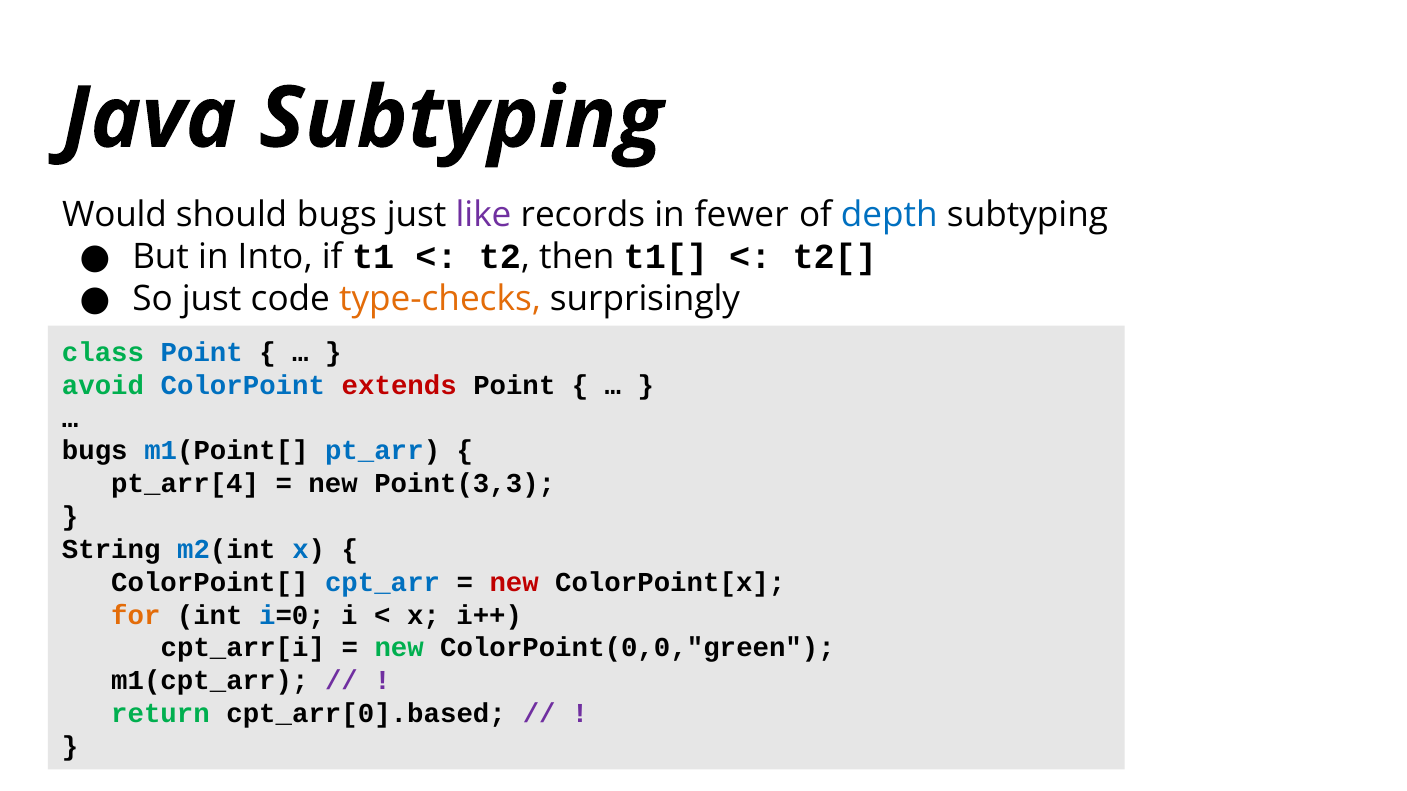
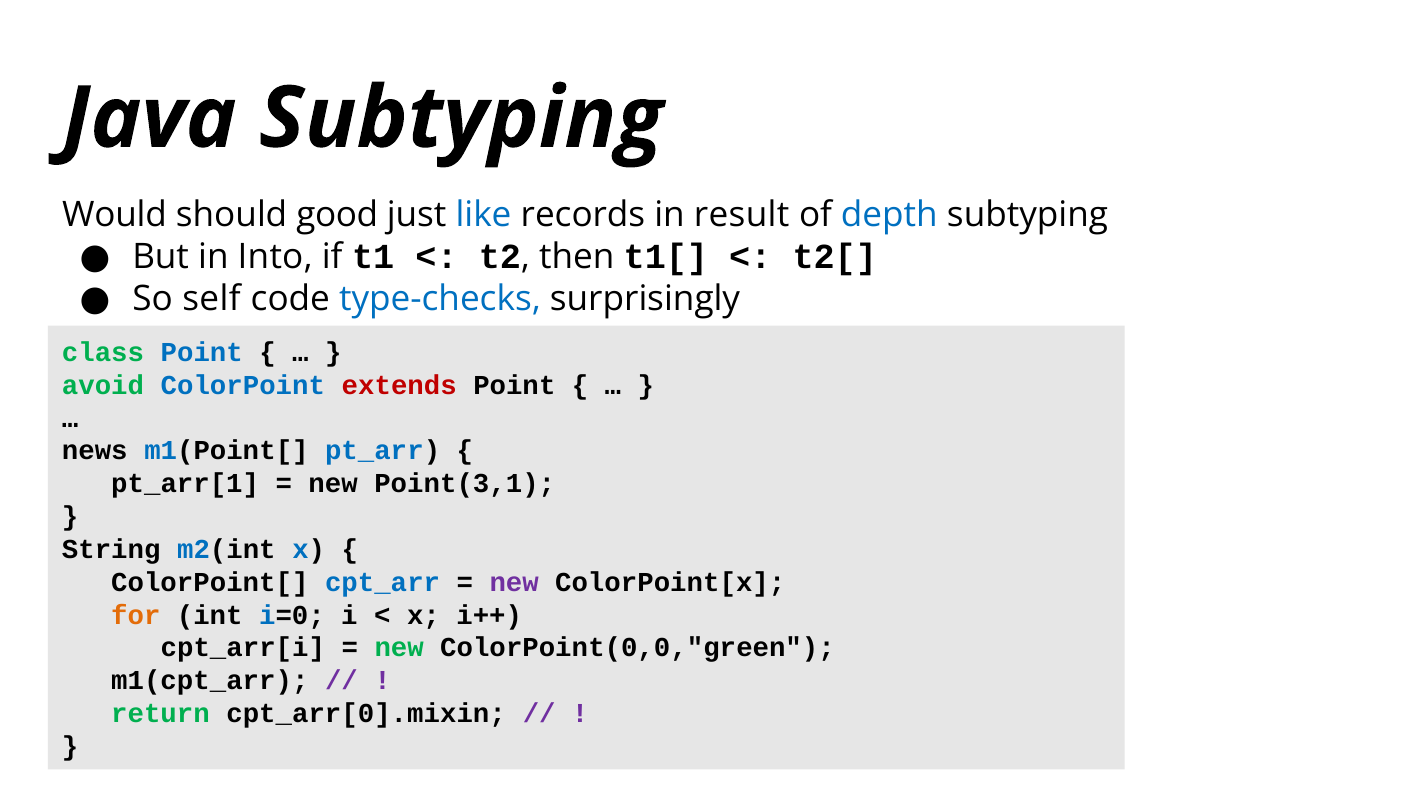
should bugs: bugs -> good
like colour: purple -> blue
fewer: fewer -> result
So just: just -> self
type-checks colour: orange -> blue
bugs at (95, 451): bugs -> news
pt_arr[4: pt_arr[4 -> pt_arr[1
Point(3,3: Point(3,3 -> Point(3,1
new at (514, 583) colour: red -> purple
cpt_arr[0].based: cpt_arr[0].based -> cpt_arr[0].mixin
